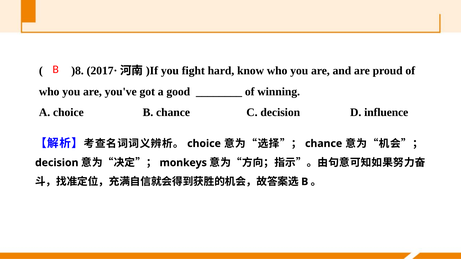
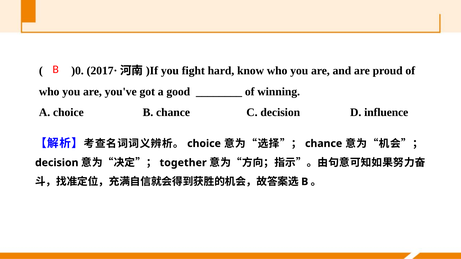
)8: )8 -> )0
monkeys: monkeys -> together
